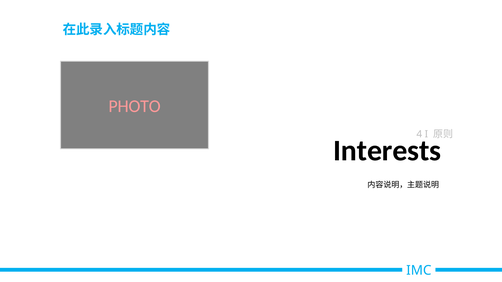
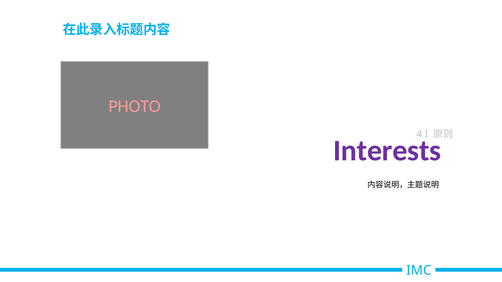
Interests colour: black -> purple
